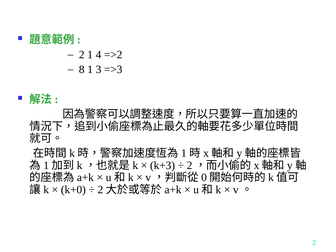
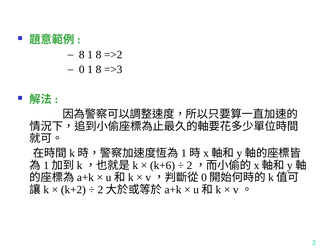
2 at (82, 55): 2 -> 8
4 at (99, 55): 4 -> 8
8: 8 -> 0
3 at (99, 70): 3 -> 8
k+3: k+3 -> k+6
k+0: k+0 -> k+2
